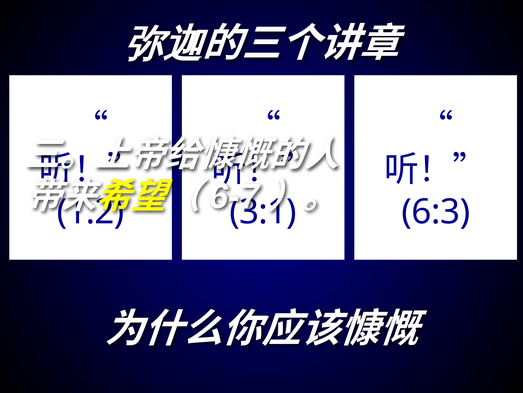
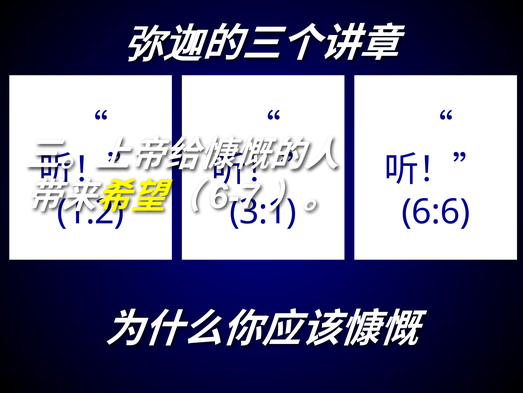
6:3: 6:3 -> 6:6
